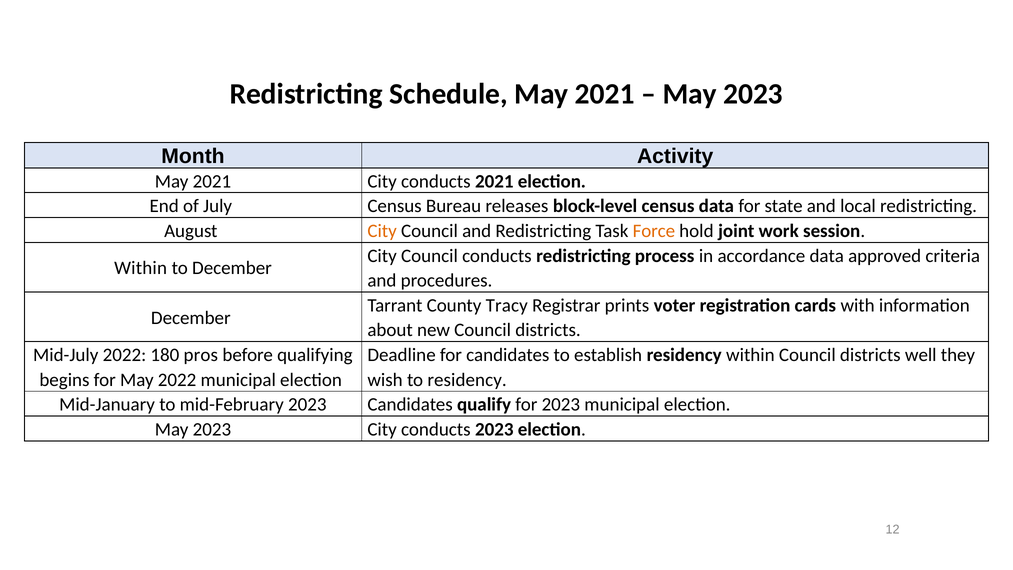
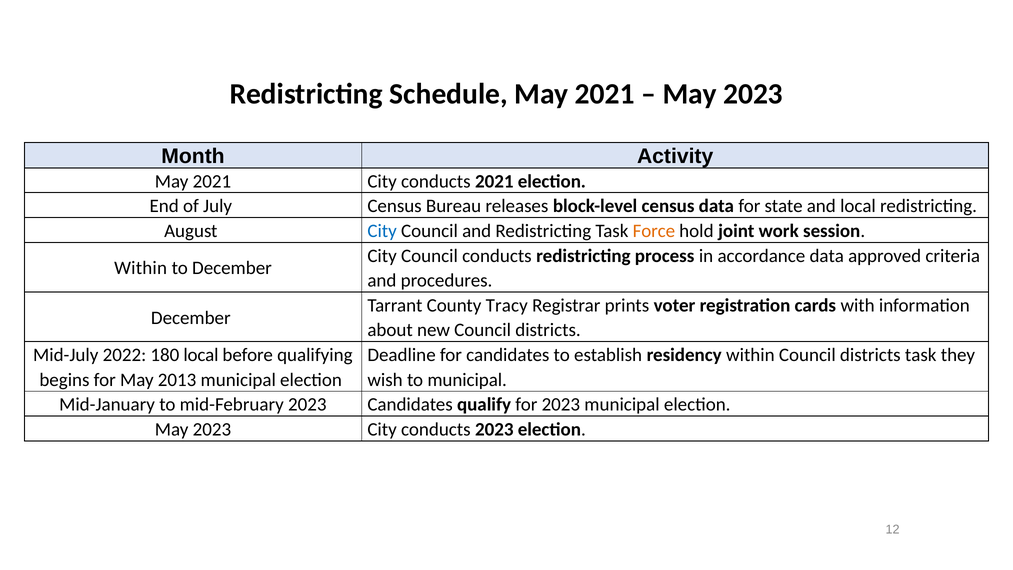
City at (382, 231) colour: orange -> blue
180 pros: pros -> local
districts well: well -> task
May 2022: 2022 -> 2013
to residency: residency -> municipal
